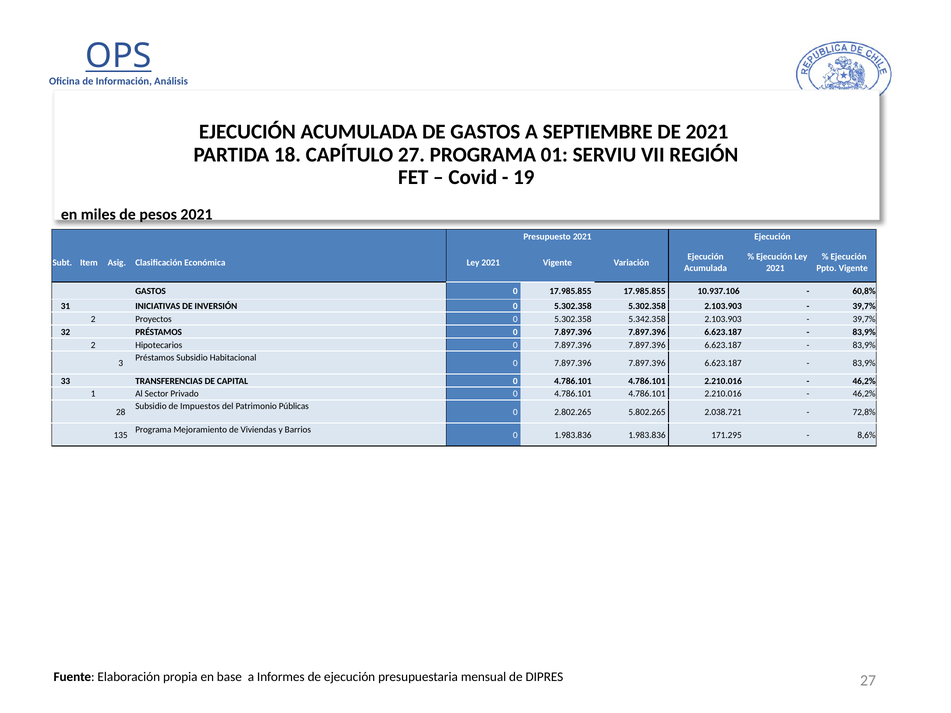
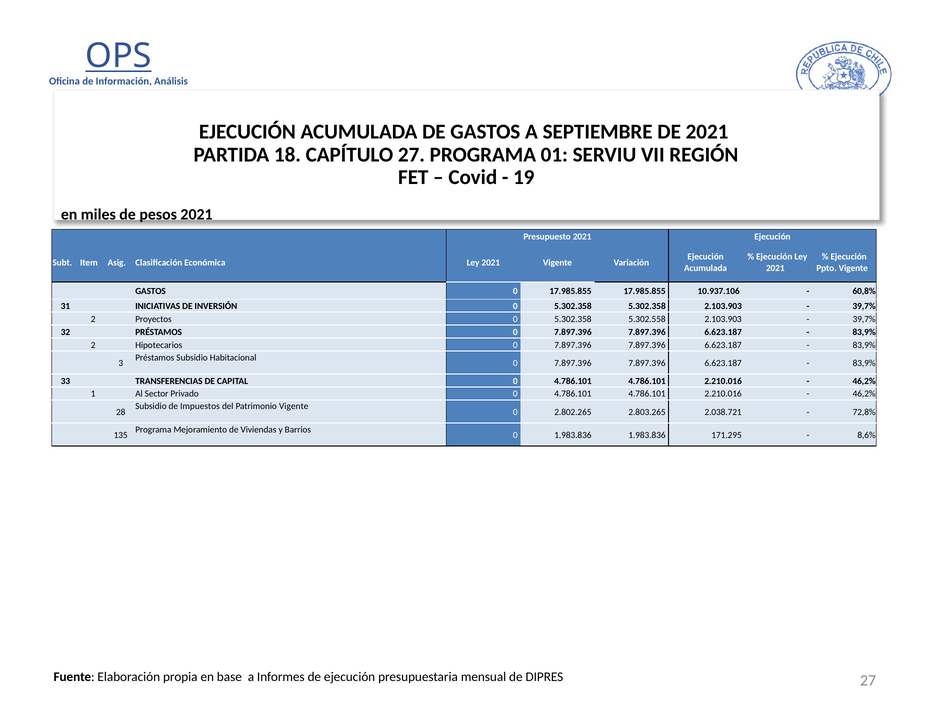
5.342.358: 5.342.358 -> 5.302.558
Patrimonio Públicas: Públicas -> Vigente
5.802.265: 5.802.265 -> 2.803.265
